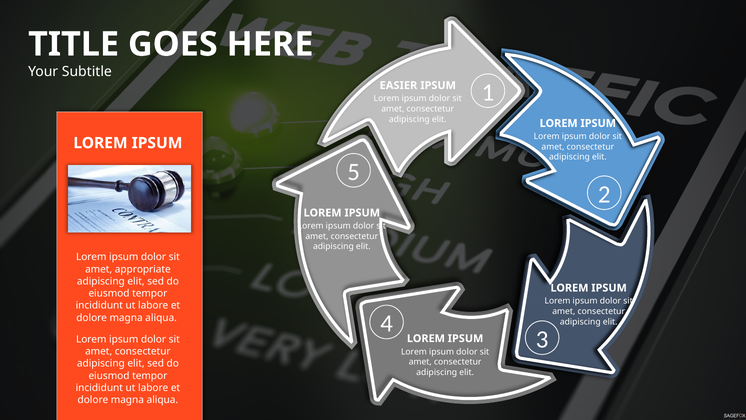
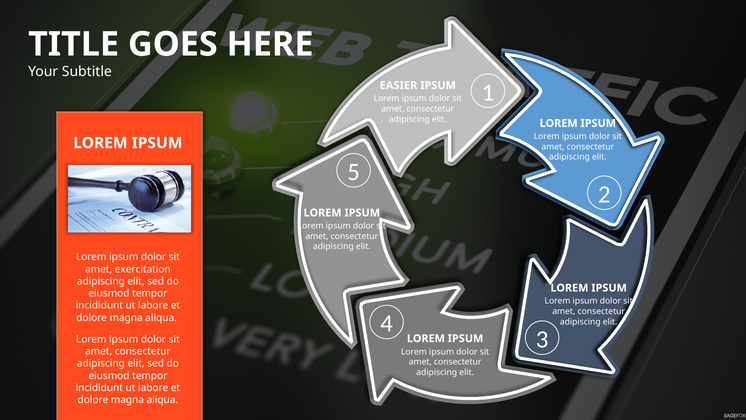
appropriate: appropriate -> exercitation
